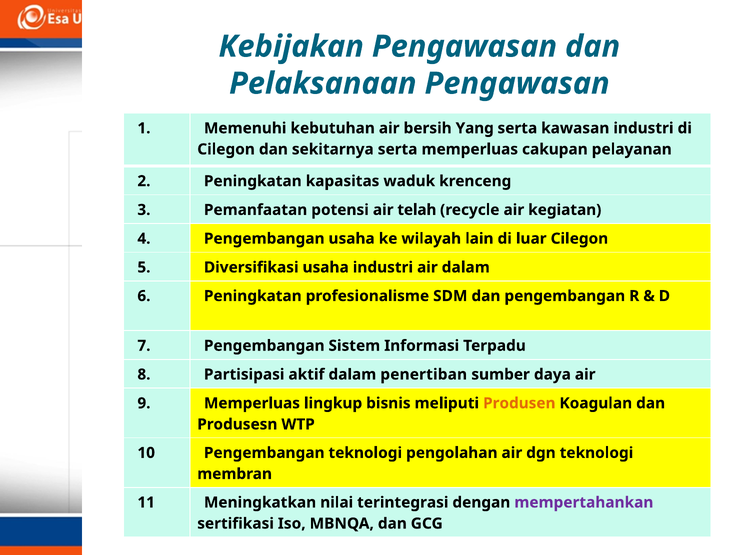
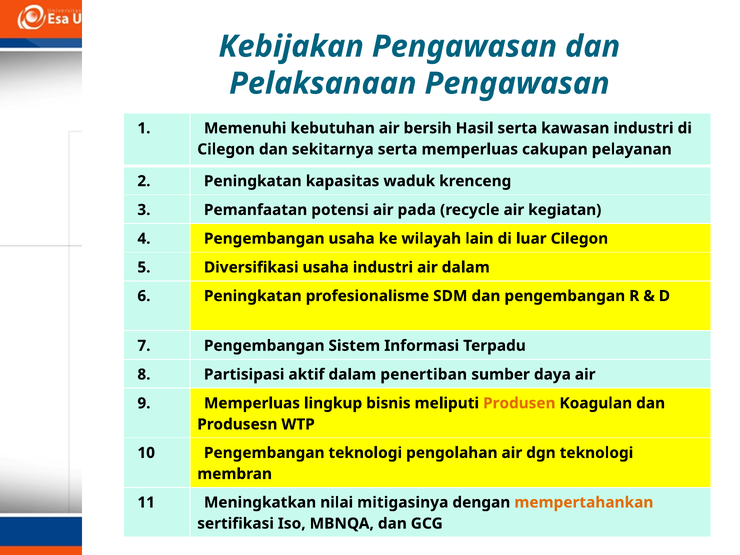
Yang: Yang -> Hasil
telah: telah -> pada
terintegrasi: terintegrasi -> mitigasinya
mempertahankan colour: purple -> orange
